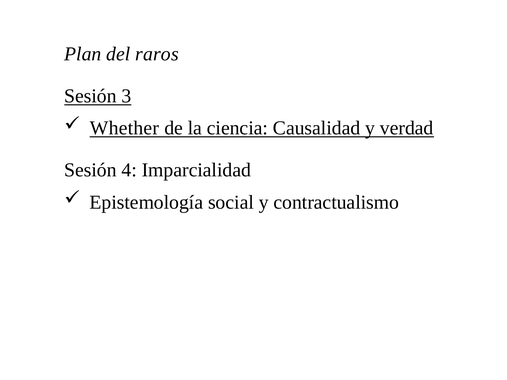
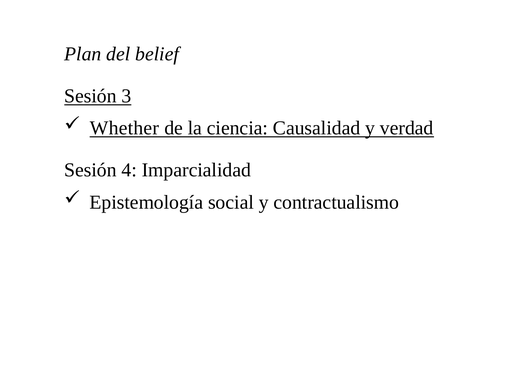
raros: raros -> belief
